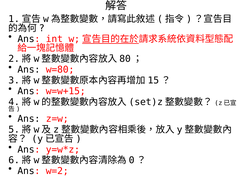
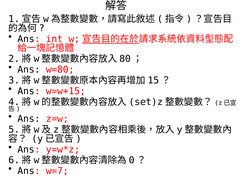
w=2: w=2 -> w=7
